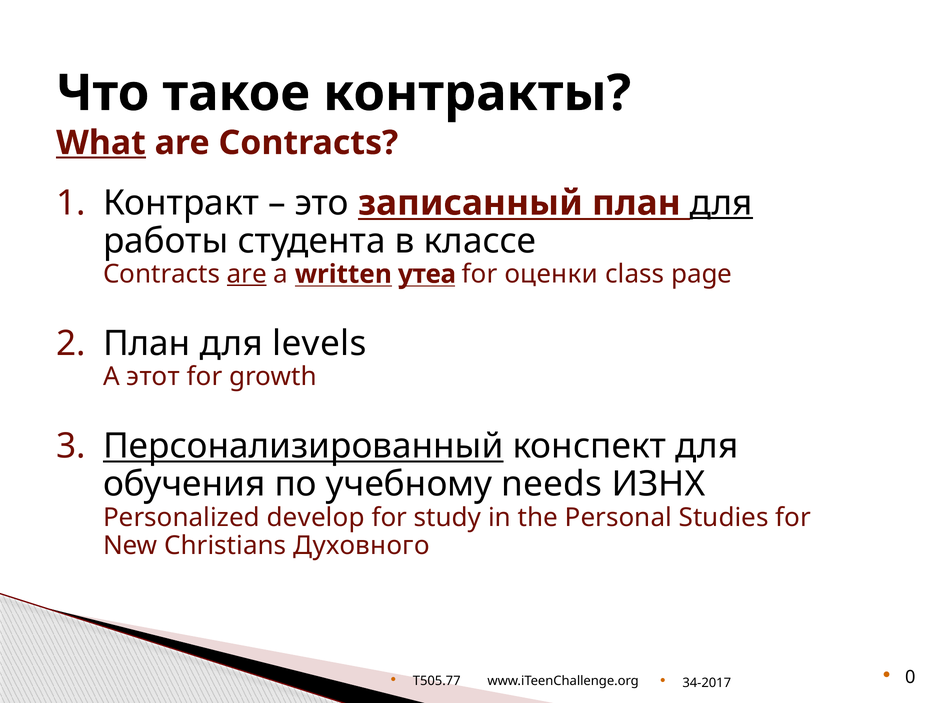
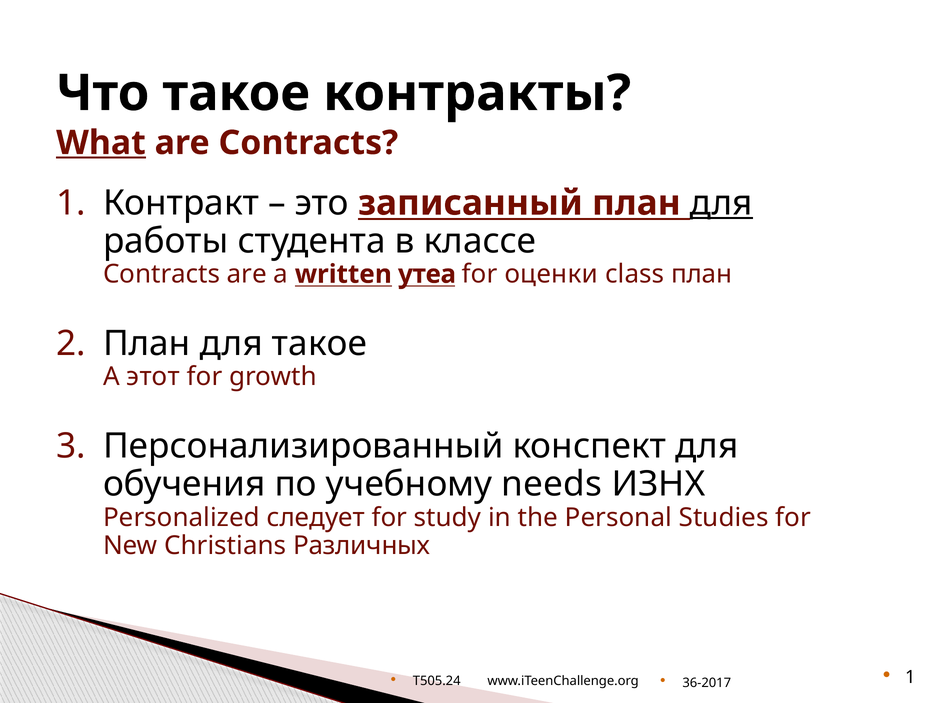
are at (247, 274) underline: present -> none
class page: page -> план
для levels: levels -> такое
Персонализированный underline: present -> none
develop: develop -> следует
Духовного: Духовного -> Различных
T505.77: T505.77 -> T505.24
0 at (910, 678): 0 -> 1
34-2017: 34-2017 -> 36-2017
